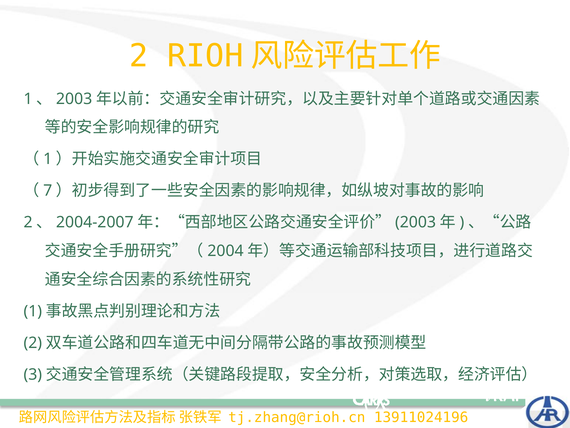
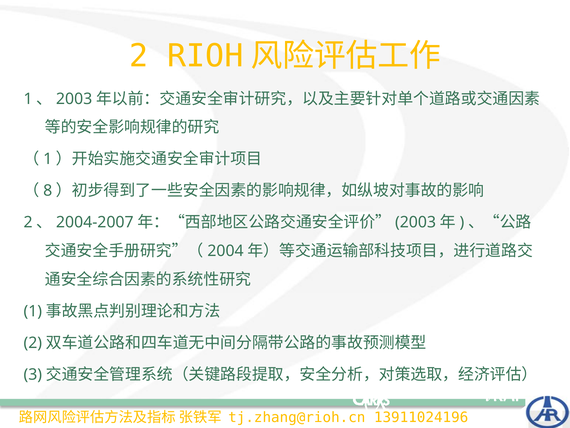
7: 7 -> 8
